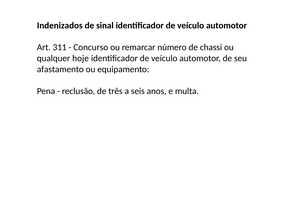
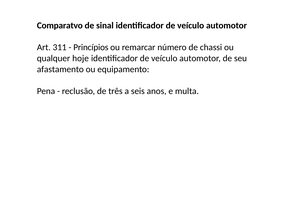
Indenizados: Indenizados -> Comparatvo
Concurso: Concurso -> Princípios
